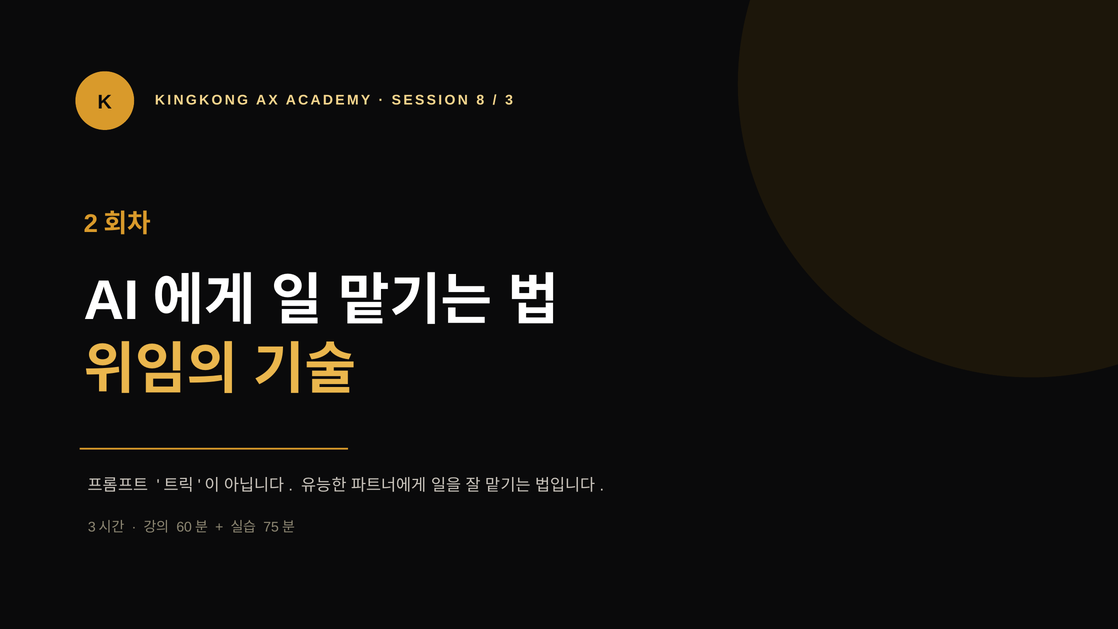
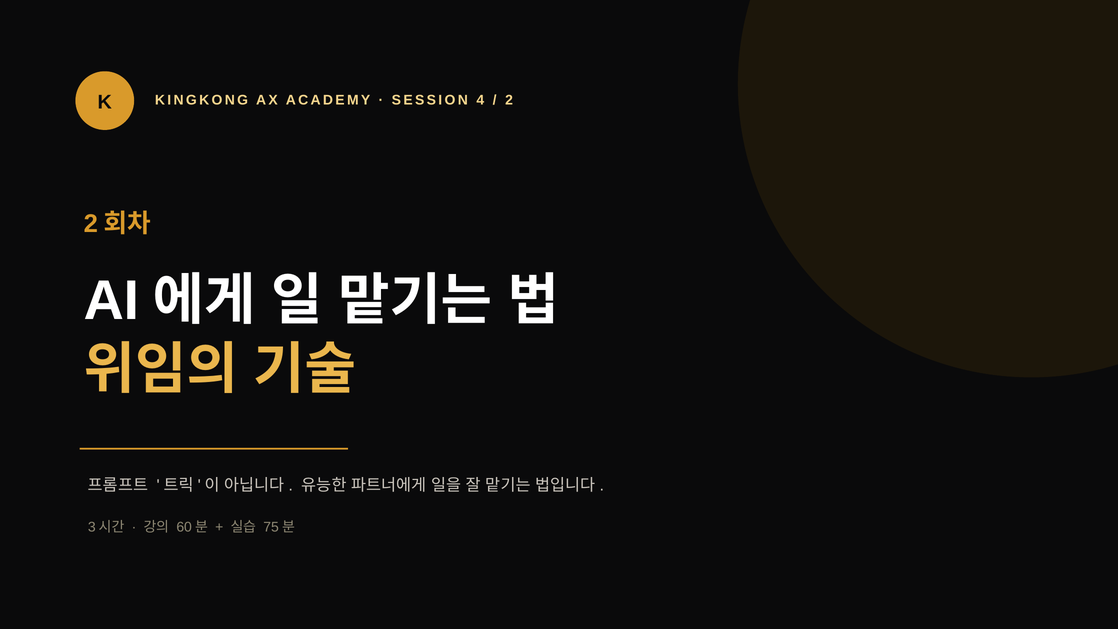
8: 8 -> 4
3 at (509, 100): 3 -> 2
